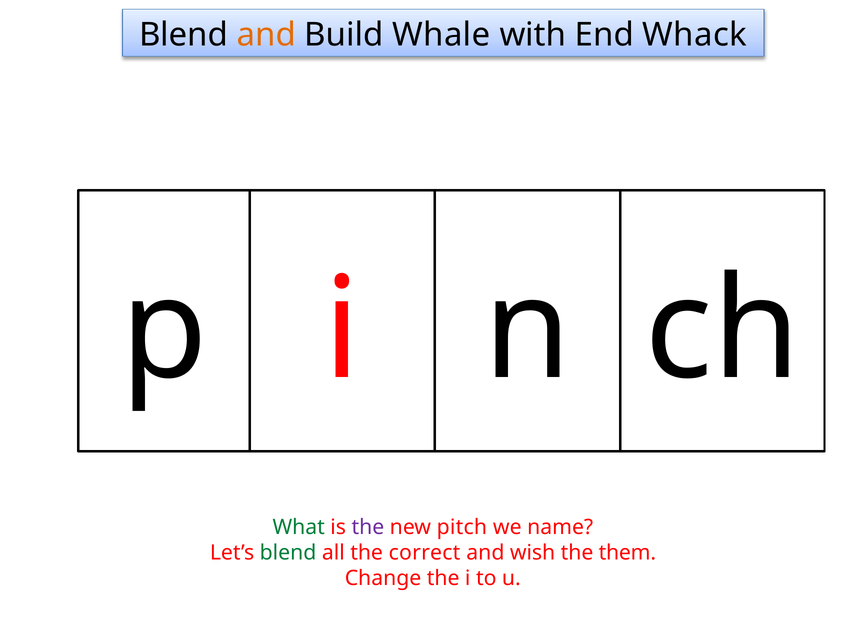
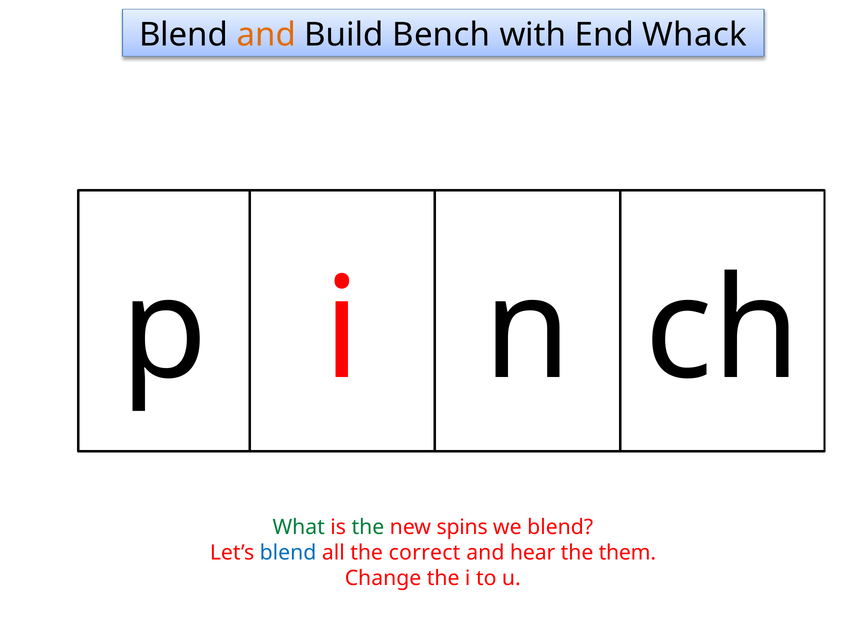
Whale: Whale -> Bench
the at (368, 528) colour: purple -> green
pitch: pitch -> spins
we name: name -> blend
blend at (288, 553) colour: green -> blue
wish: wish -> hear
